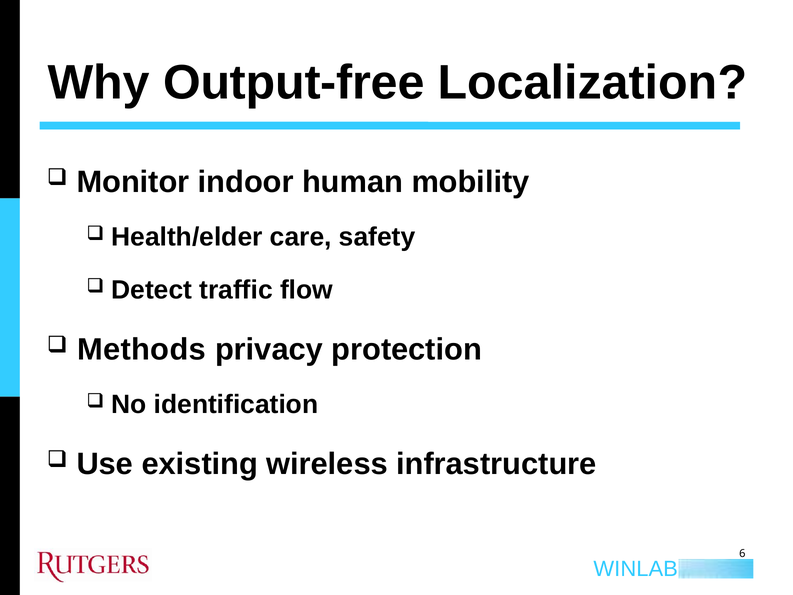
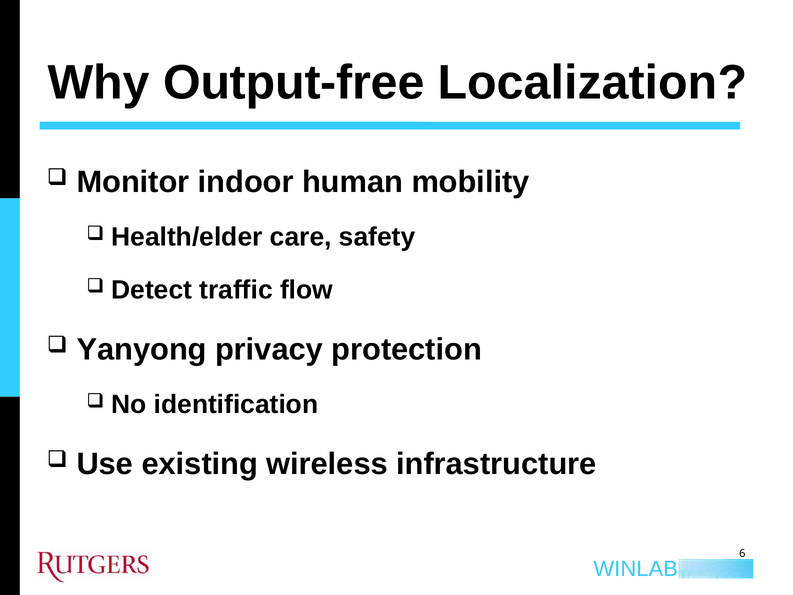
Methods: Methods -> Yanyong
